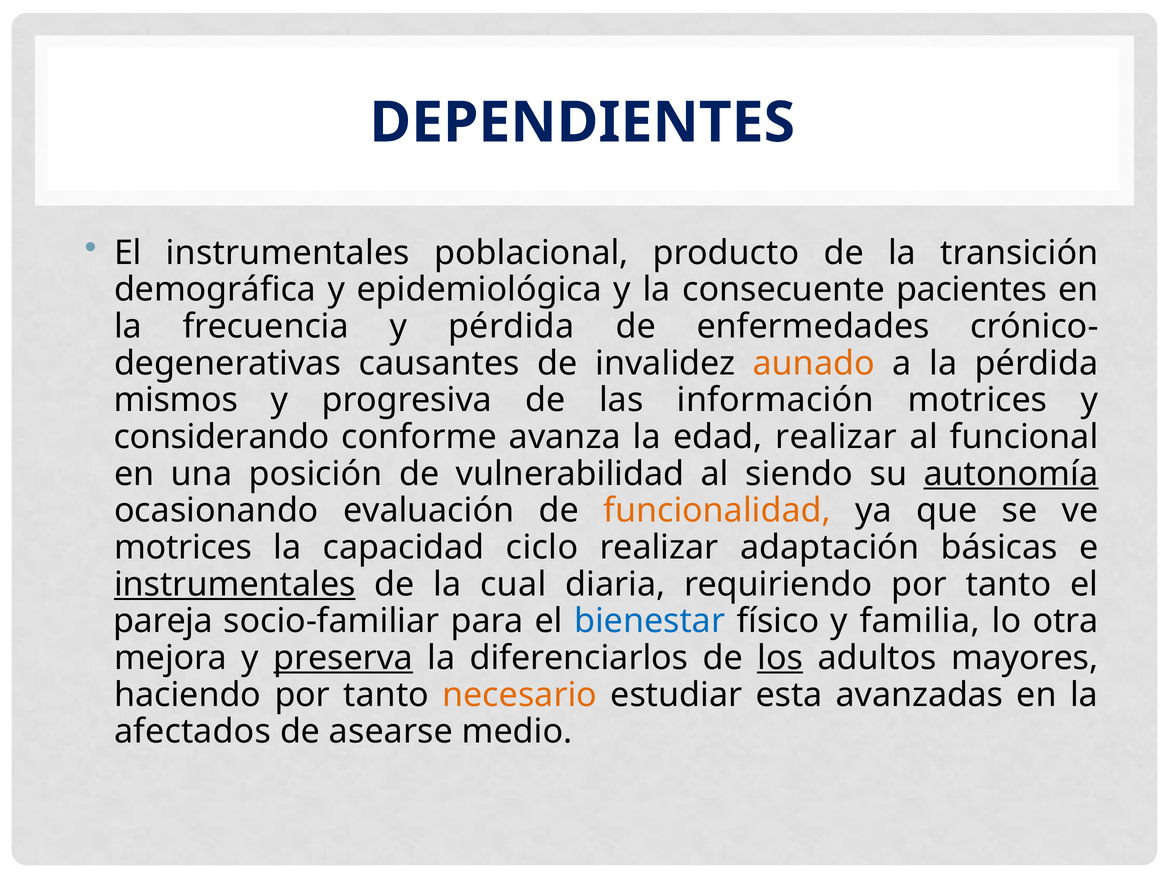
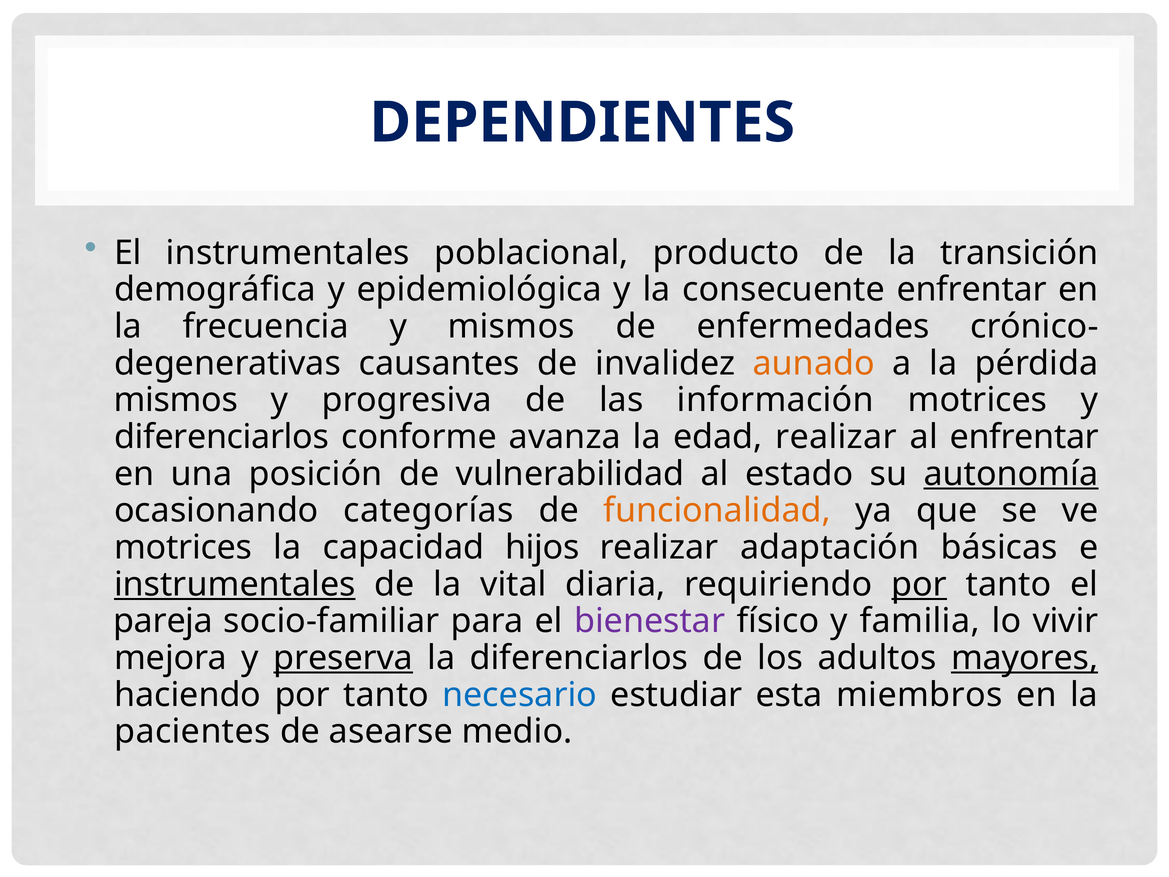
consecuente pacientes: pacientes -> enfrentar
y pérdida: pérdida -> mismos
considerando at (222, 437): considerando -> diferenciarlos
al funcional: funcional -> enfrentar
siendo: siendo -> estado
evaluación: evaluación -> categorías
ciclo: ciclo -> hijos
cual: cual -> vital
por at (919, 584) underline: none -> present
bienestar colour: blue -> purple
otra: otra -> vivir
los underline: present -> none
mayores underline: none -> present
necesario colour: orange -> blue
avanzadas: avanzadas -> miembros
afectados: afectados -> pacientes
